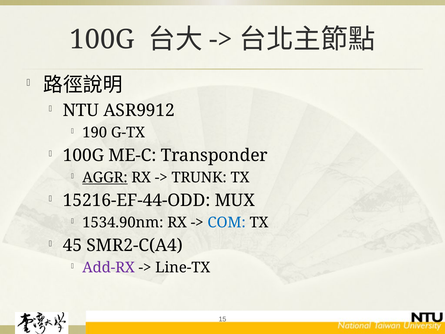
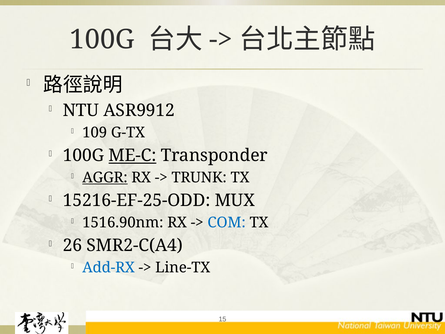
190: 190 -> 109
ME-C underline: none -> present
15216-EF-44-ODD: 15216-EF-44-ODD -> 15216-EF-25-ODD
1534.90nm: 1534.90nm -> 1516.90nm
45: 45 -> 26
Add-RX colour: purple -> blue
